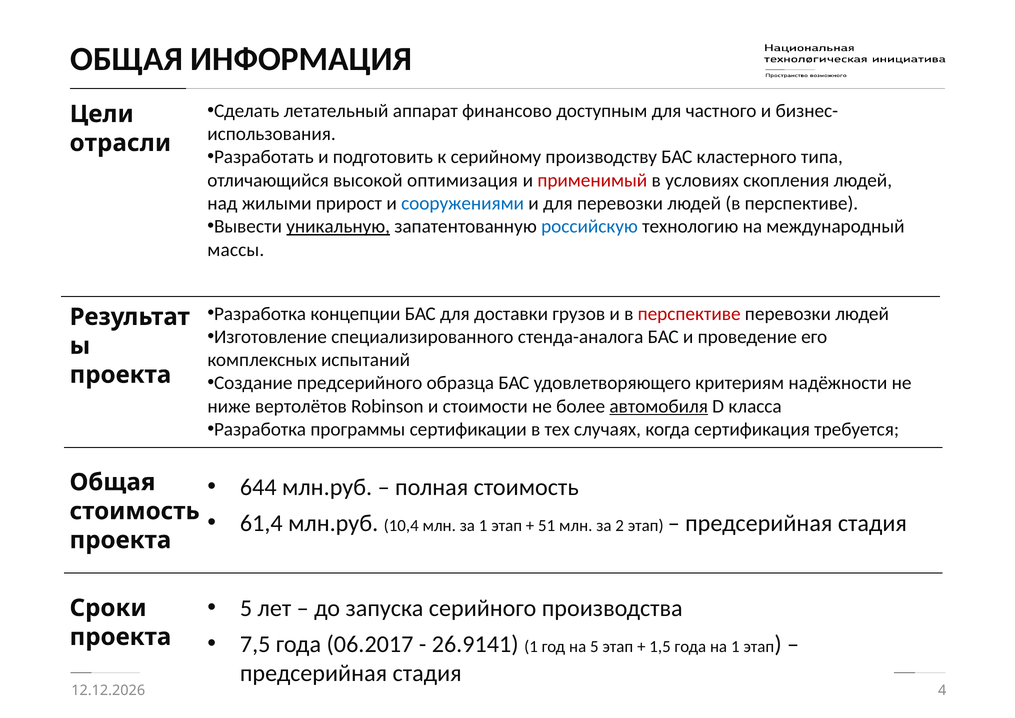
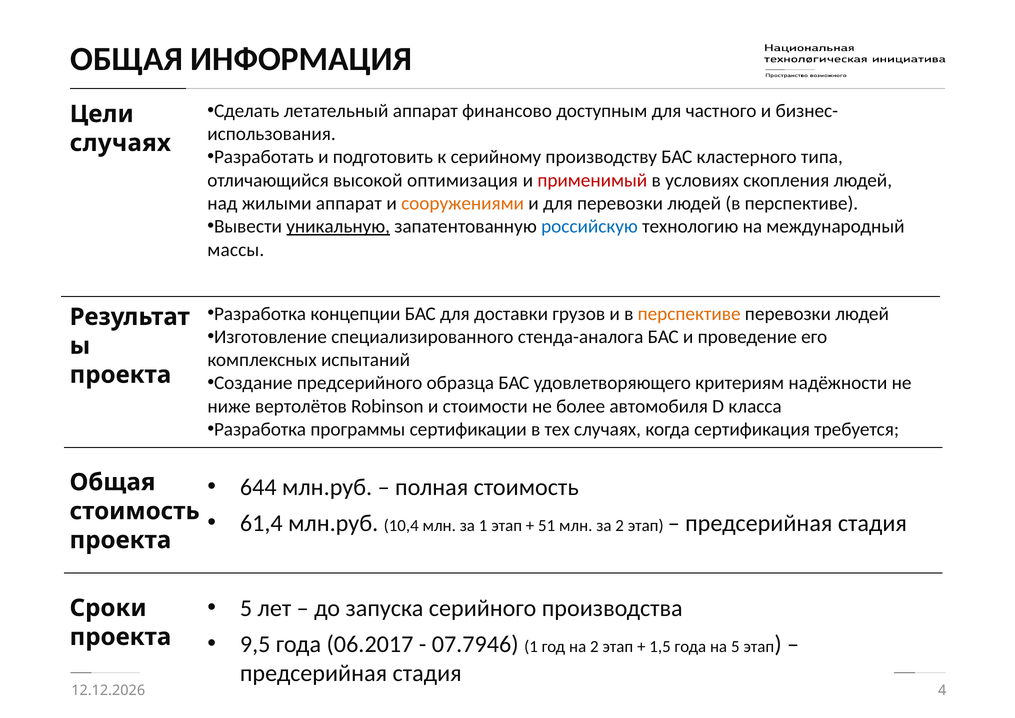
отрасли at (120, 143): отрасли -> случаях
жилыми прирост: прирост -> аппарат
сооружениями colour: blue -> orange
перспективе at (689, 314) colour: red -> orange
автомобиля underline: present -> none
7,5: 7,5 -> 9,5
26.9141: 26.9141 -> 07.7946
на 5: 5 -> 2
на 1: 1 -> 5
